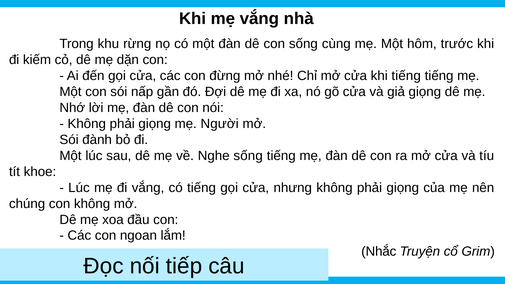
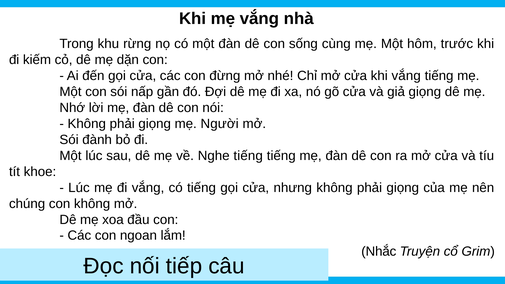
khi tiếng: tiếng -> vắng
Nghe sống: sống -> tiếng
